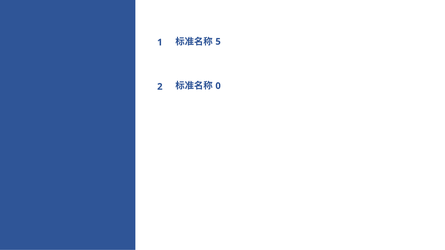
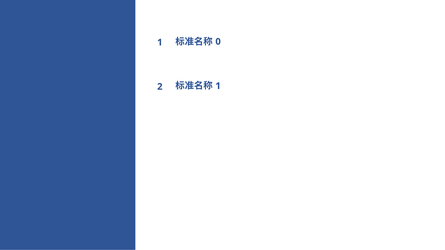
5: 5 -> 0
0 at (218, 86): 0 -> 1
